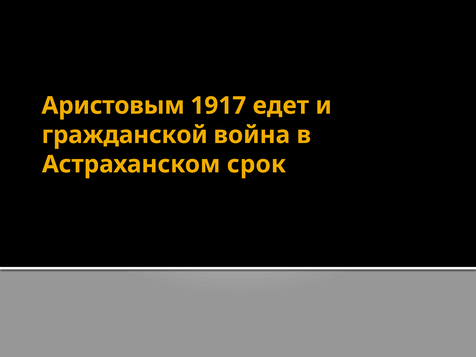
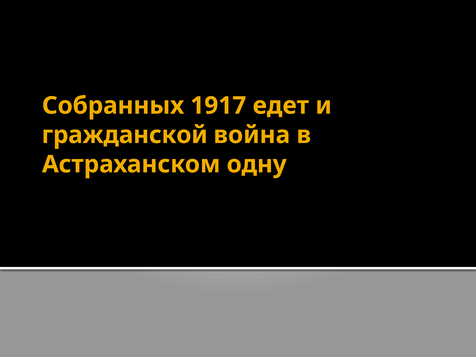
Аристовым: Аристовым -> Собранных
срок: срок -> одну
